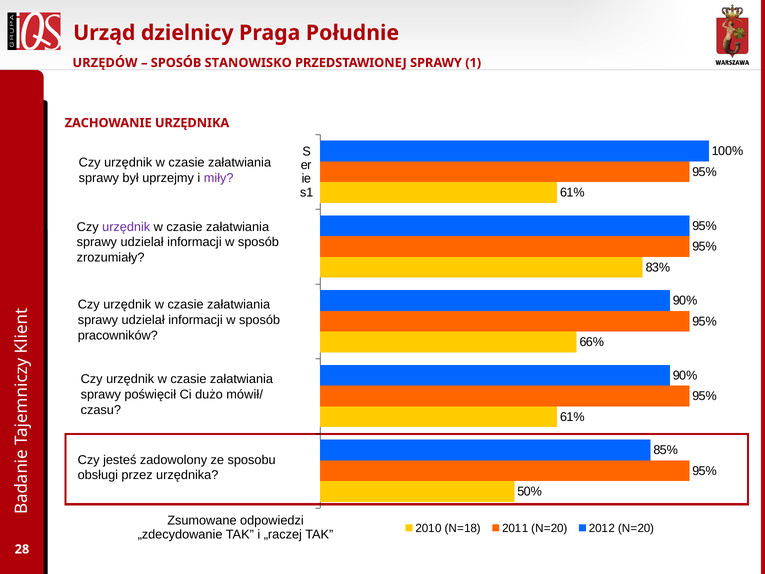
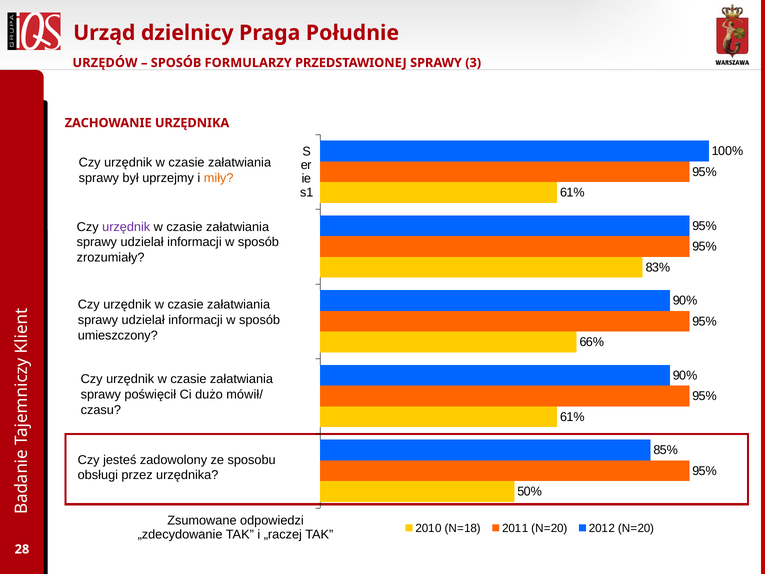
STANOWISKO: STANOWISKO -> FORMULARZY
1: 1 -> 3
miły colour: purple -> orange
pracowników: pracowników -> umieszczony
